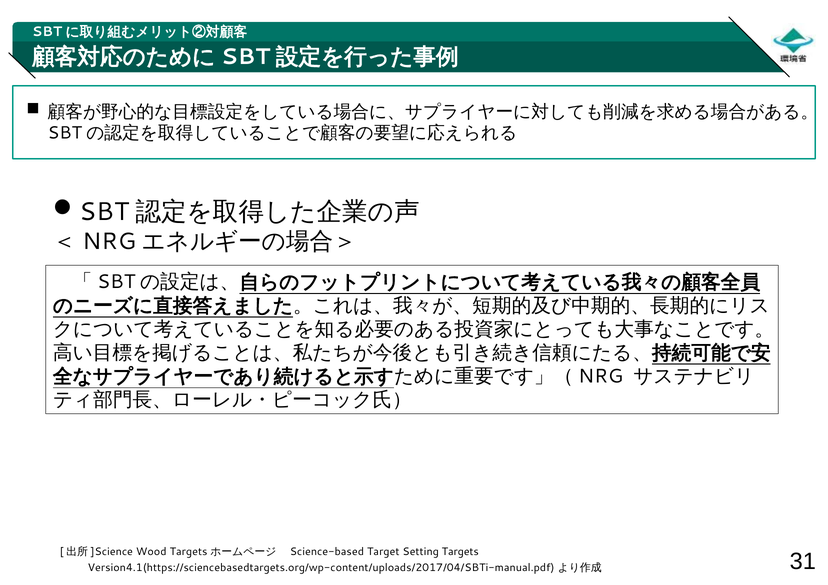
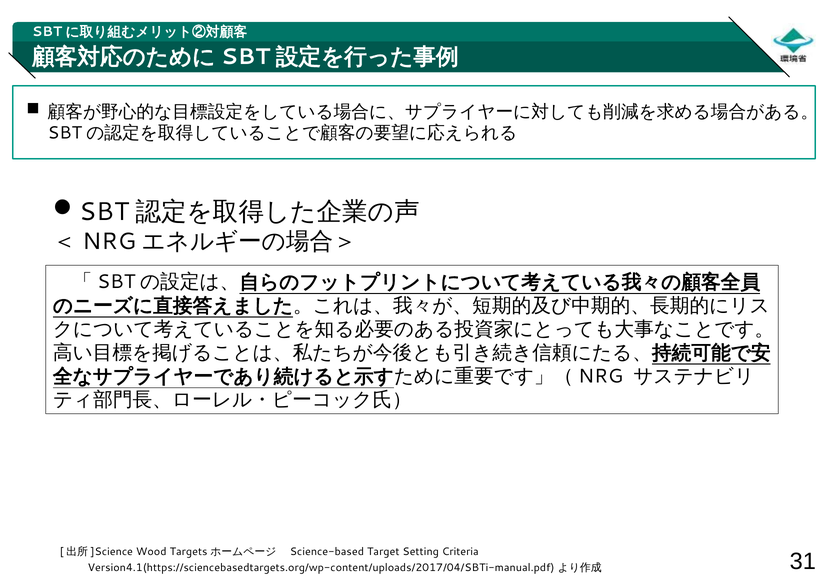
Setting Targets: Targets -> Criteria
